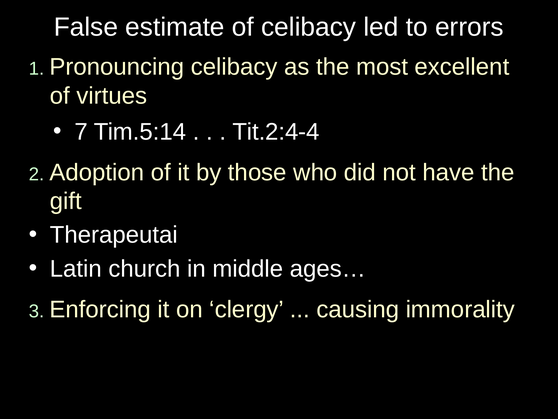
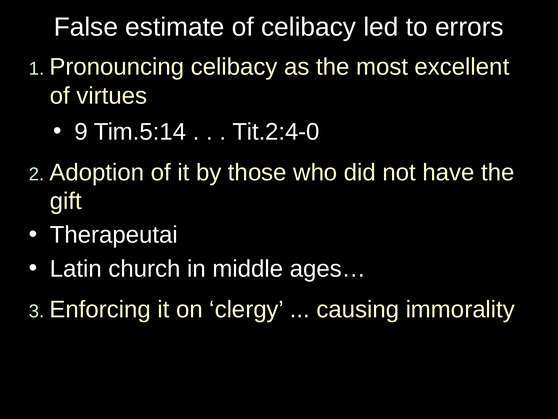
7: 7 -> 9
Tit.2:4-4: Tit.2:4-4 -> Tit.2:4-0
